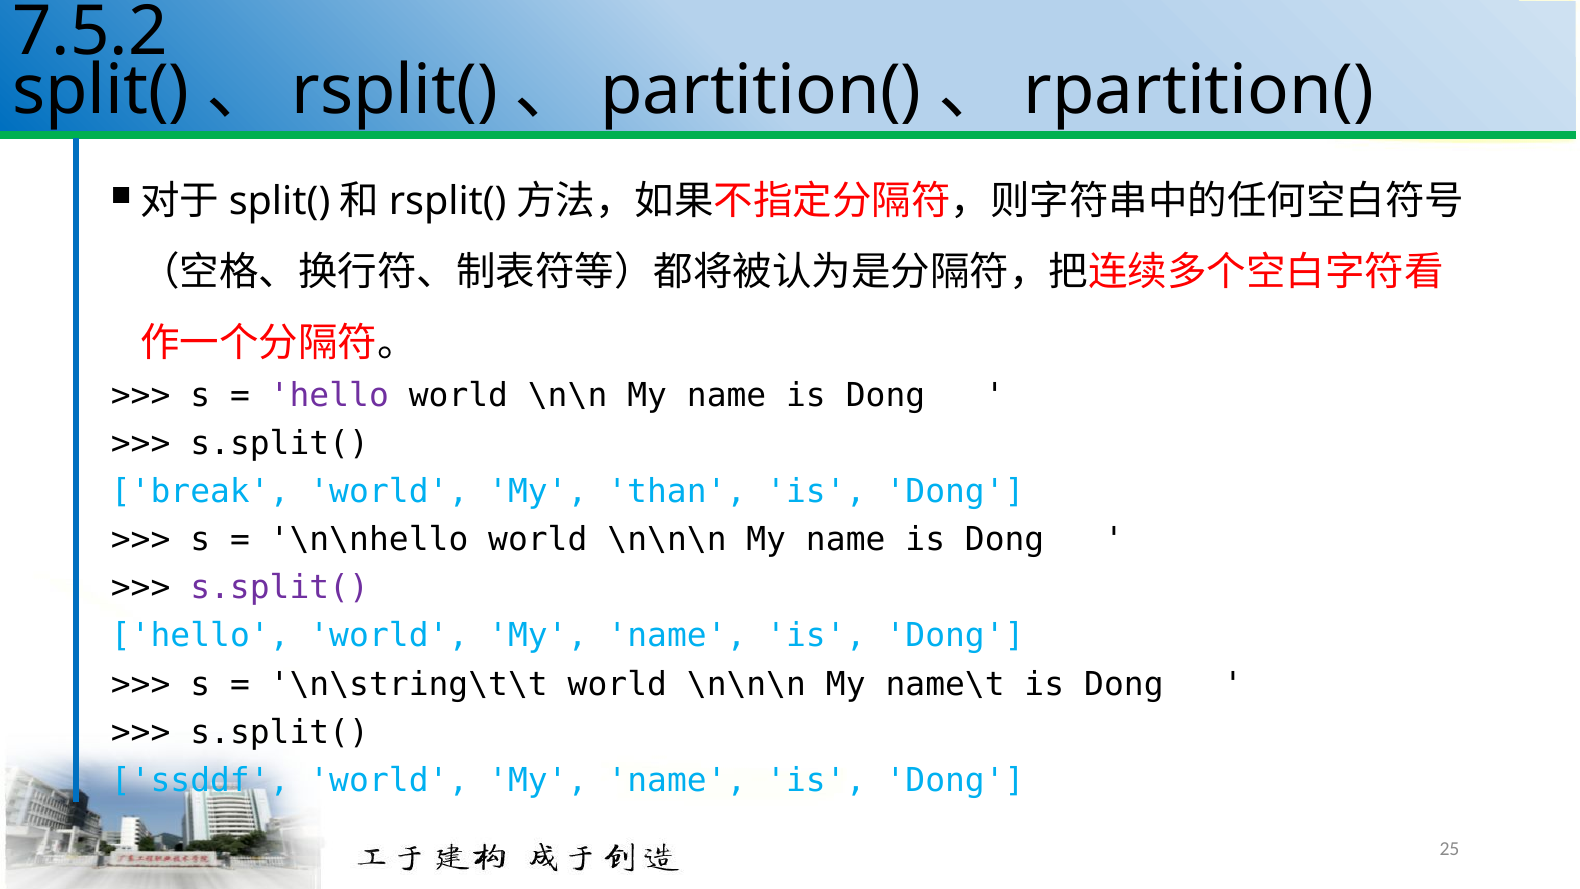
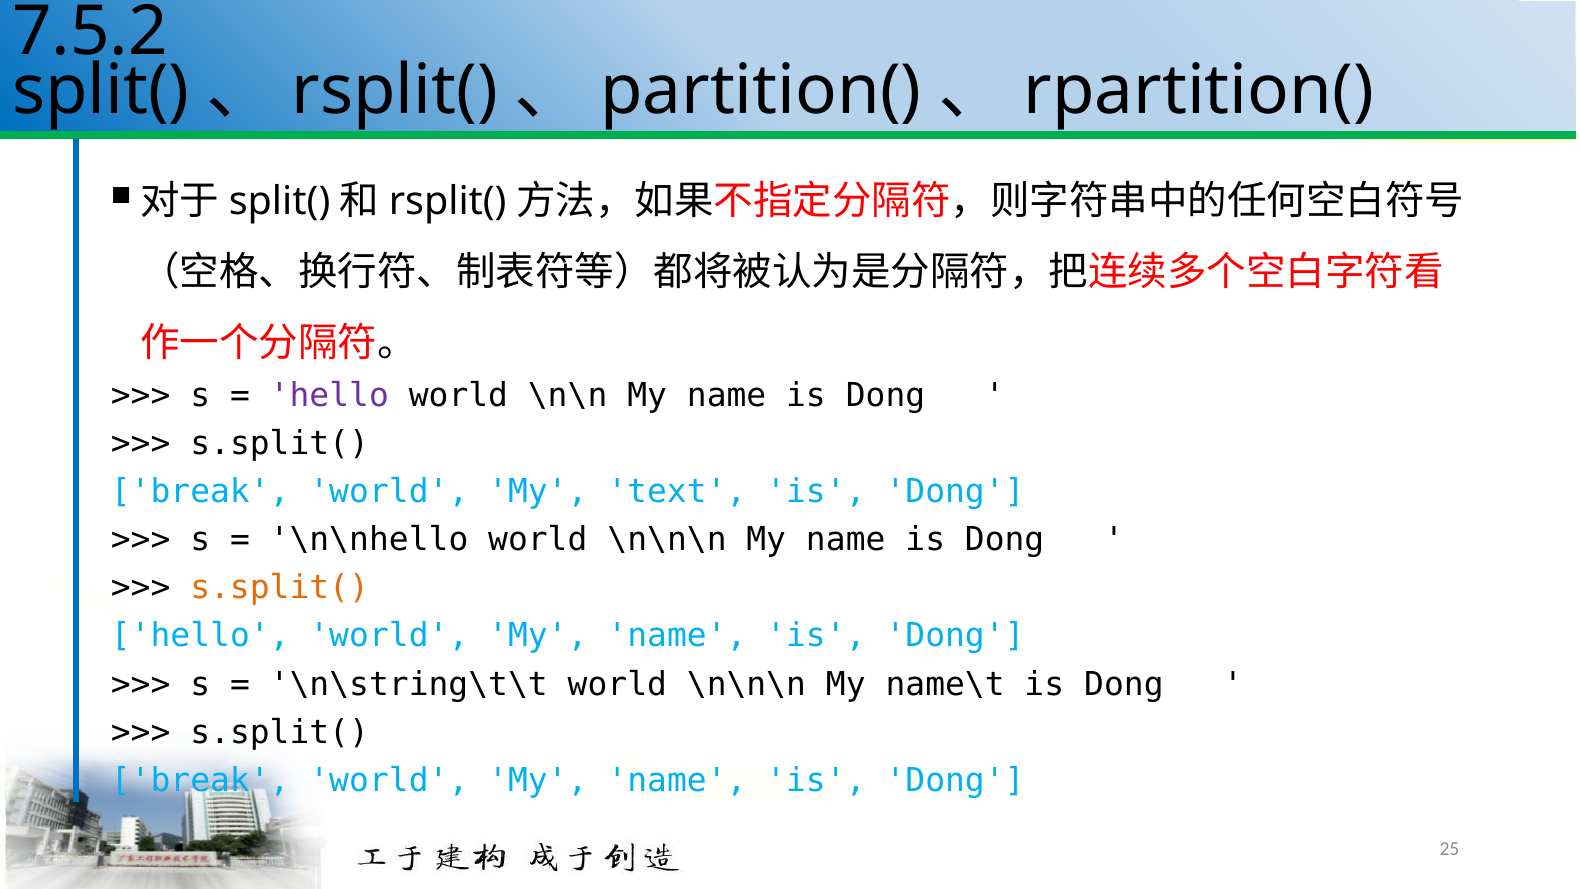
than: than -> text
s.split( at (280, 588) colour: purple -> orange
ssddf at (200, 780): ssddf -> break
